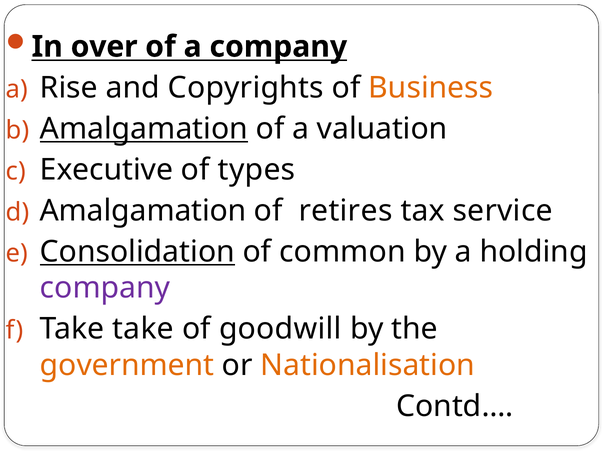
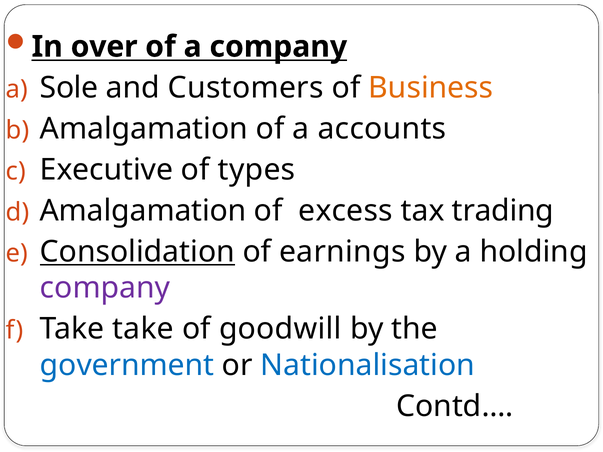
Rise: Rise -> Sole
Copyrights: Copyrights -> Customers
Amalgamation at (144, 129) underline: present -> none
valuation: valuation -> accounts
retires: retires -> excess
service: service -> trading
common: common -> earnings
government colour: orange -> blue
Nationalisation colour: orange -> blue
